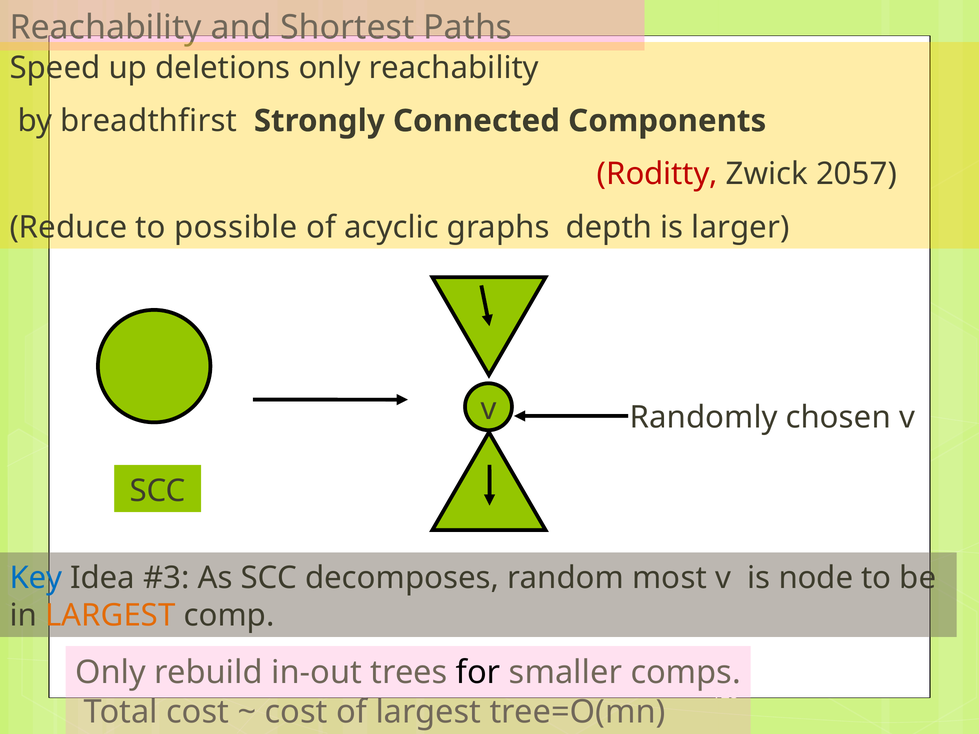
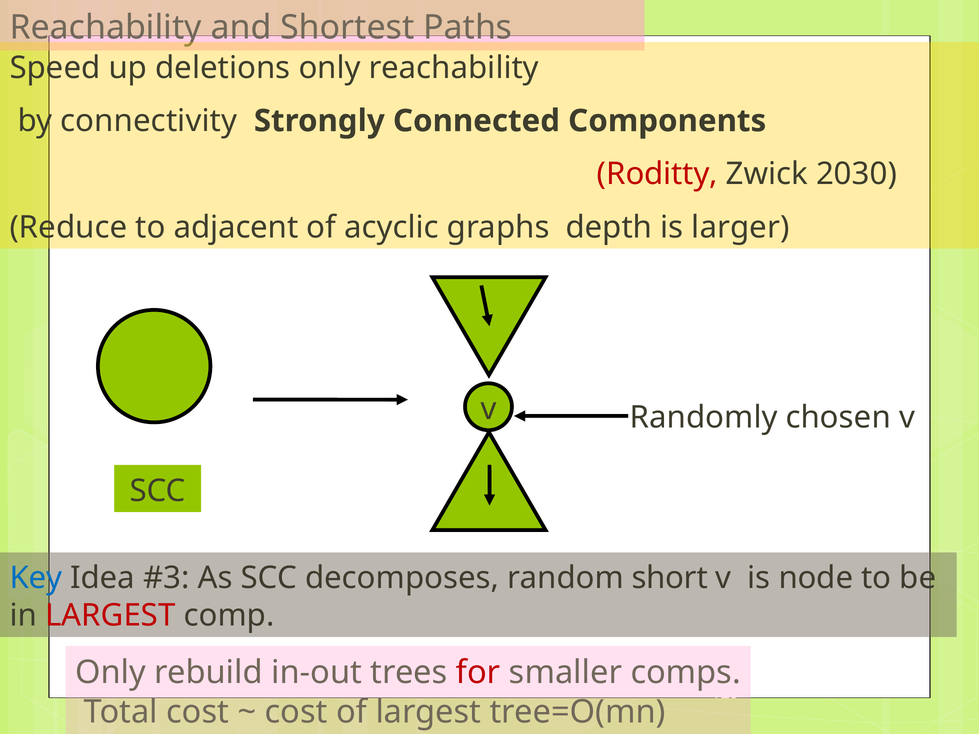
breadthfirst: breadthfirst -> connectivity
2057: 2057 -> 2030
possible: possible -> adjacent
most: most -> short
LARGEST at (110, 616) colour: orange -> red
for colour: black -> red
